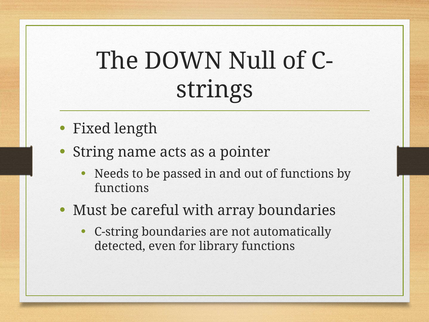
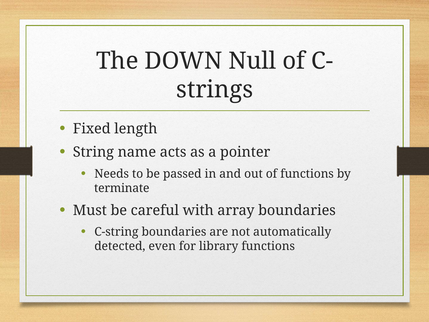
functions at (122, 188): functions -> terminate
